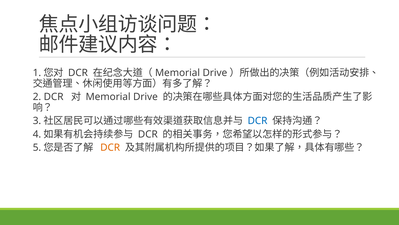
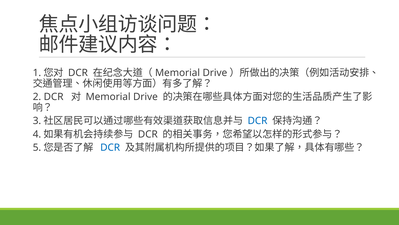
DCR at (110, 147) colour: orange -> blue
